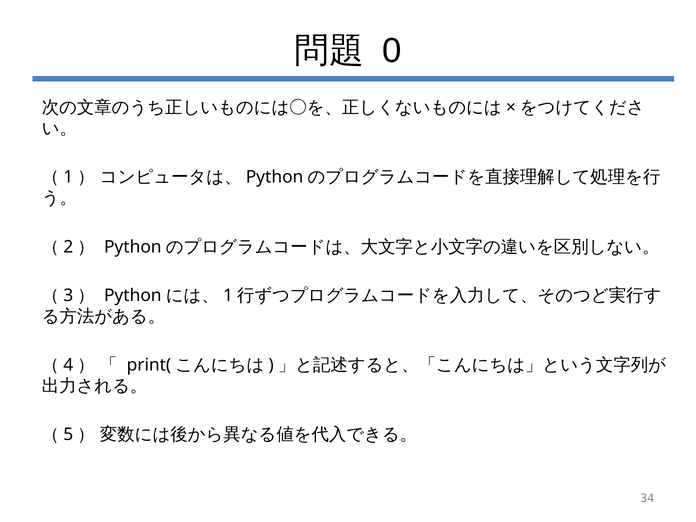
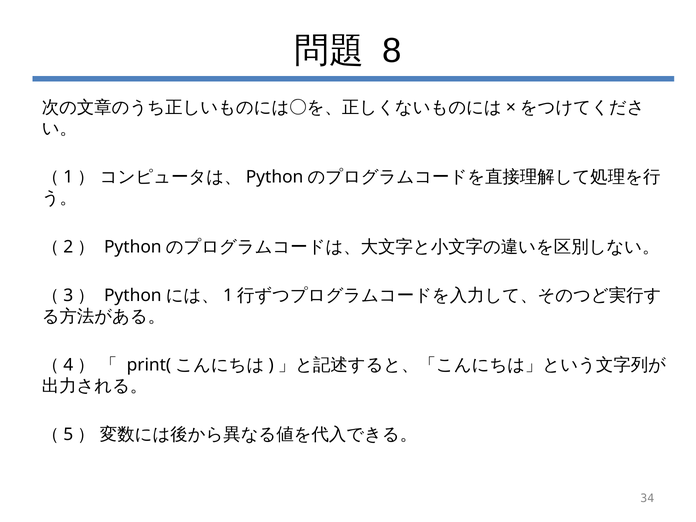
0: 0 -> 8
